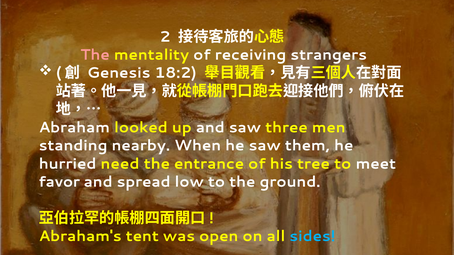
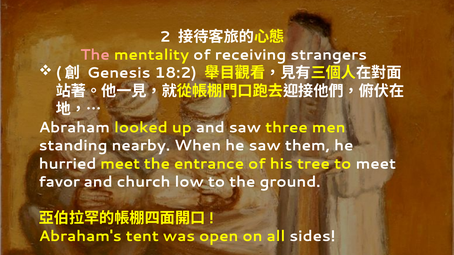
hurried need: need -> meet
spread: spread -> church
sides colour: light blue -> white
